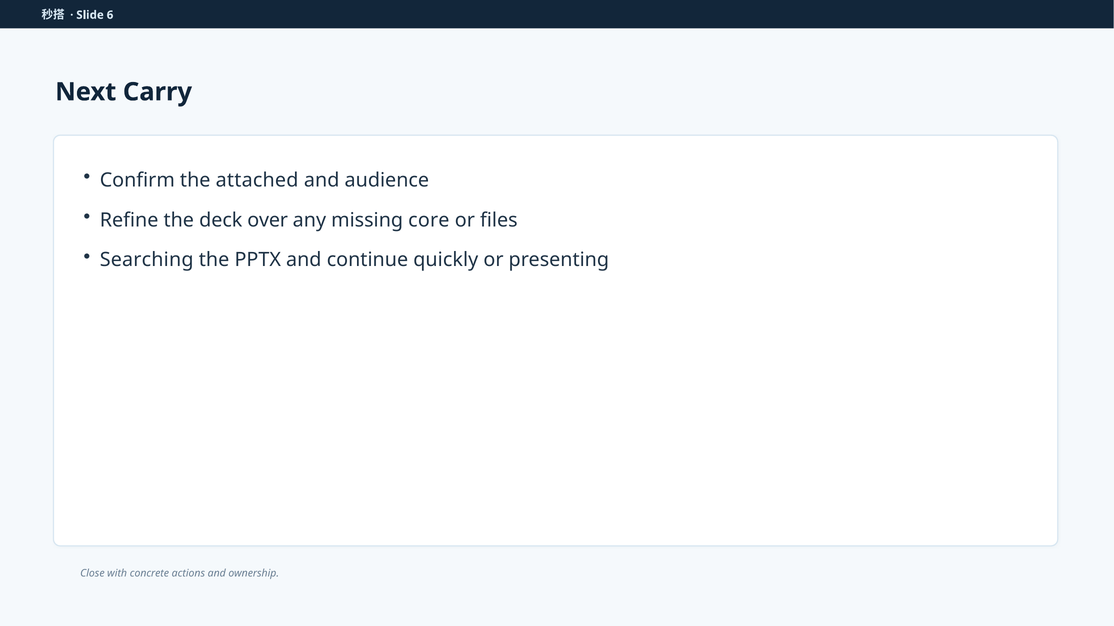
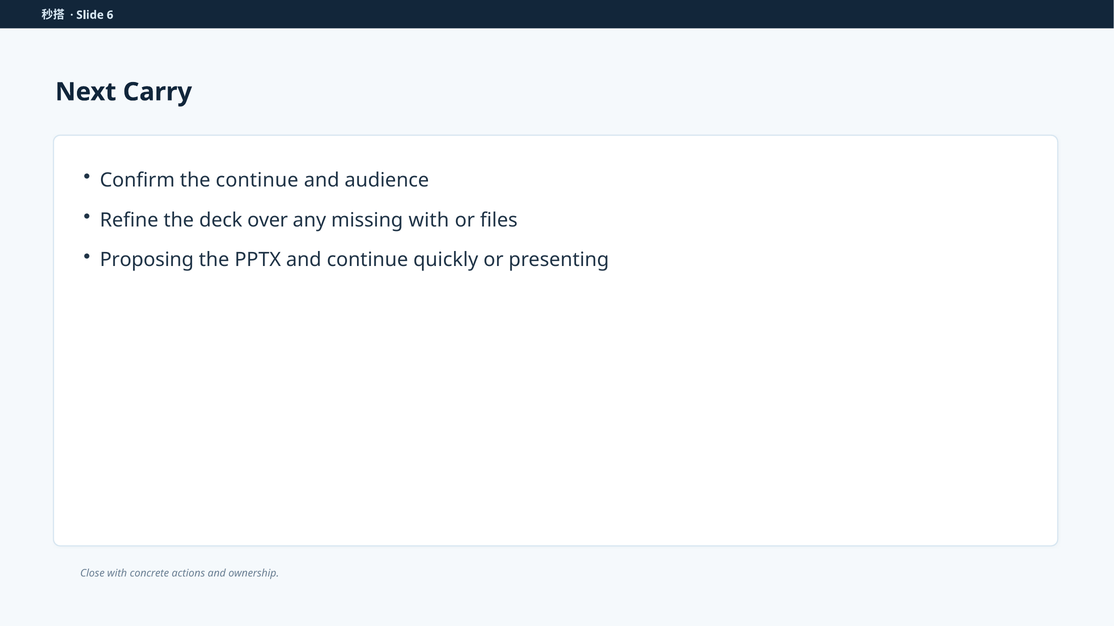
the attached: attached -> continue
missing core: core -> with
Searching: Searching -> Proposing
